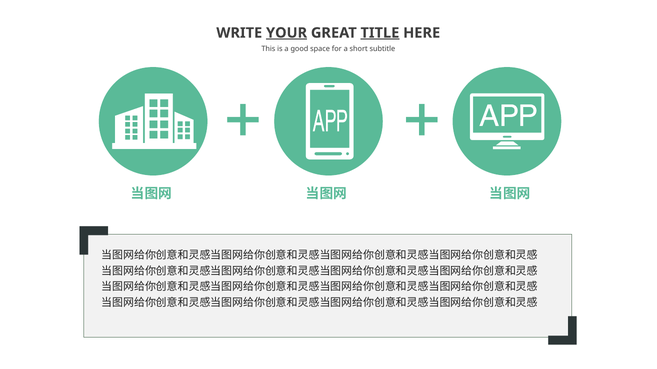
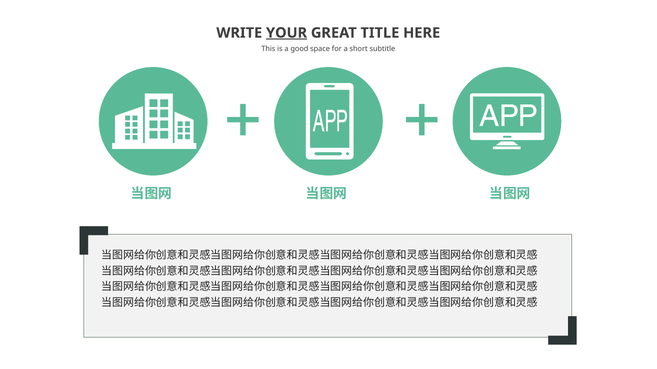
TITLE underline: present -> none
